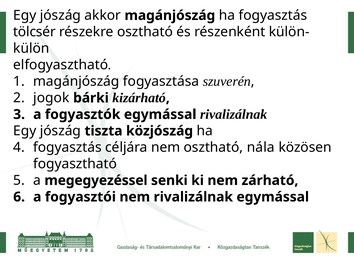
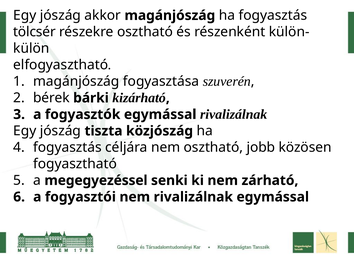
jogok: jogok -> bérek
nála: nála -> jobb
